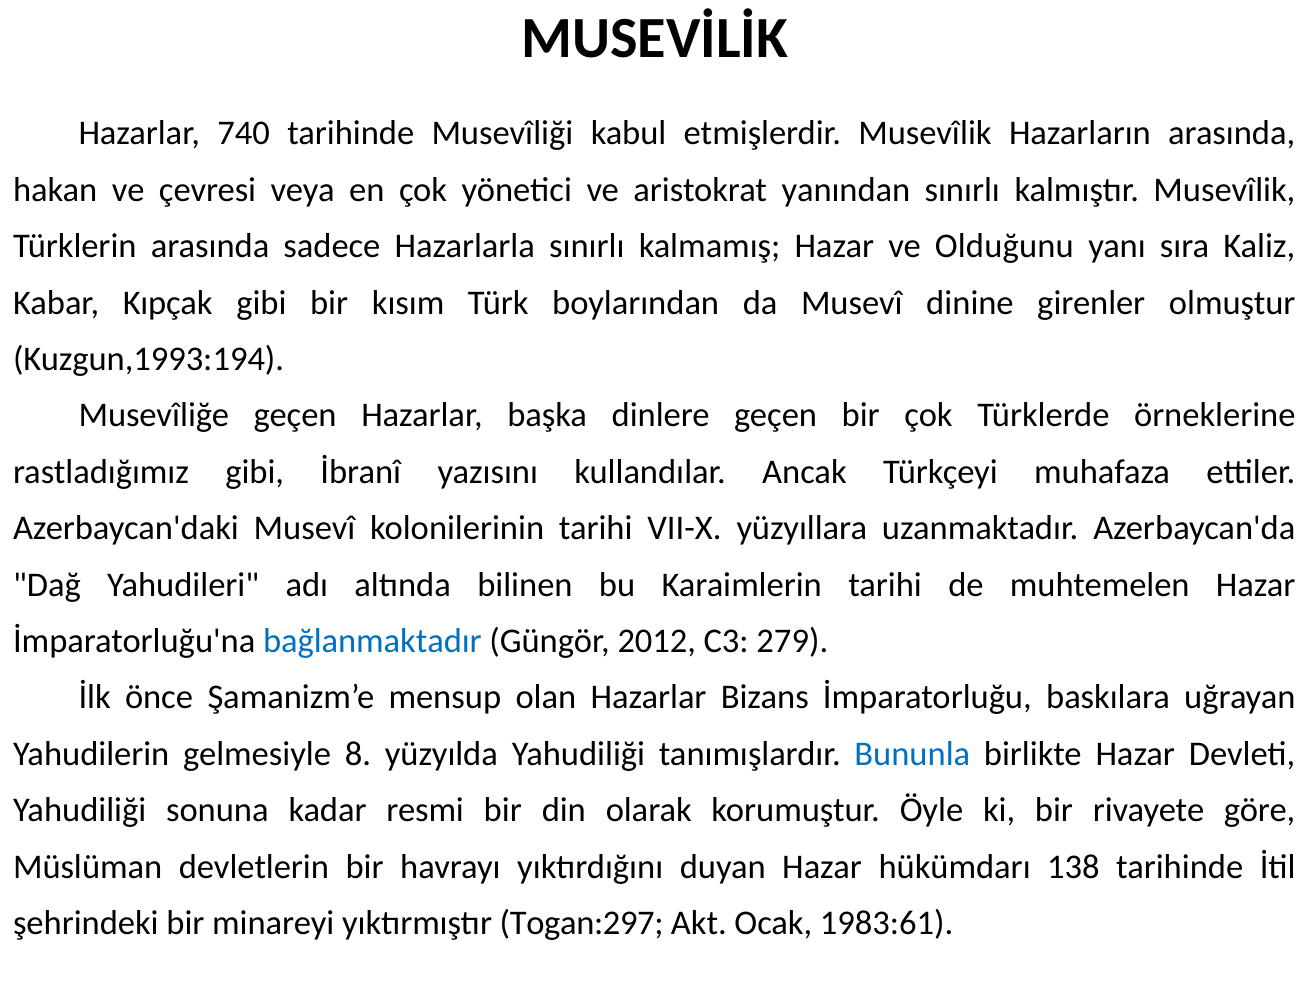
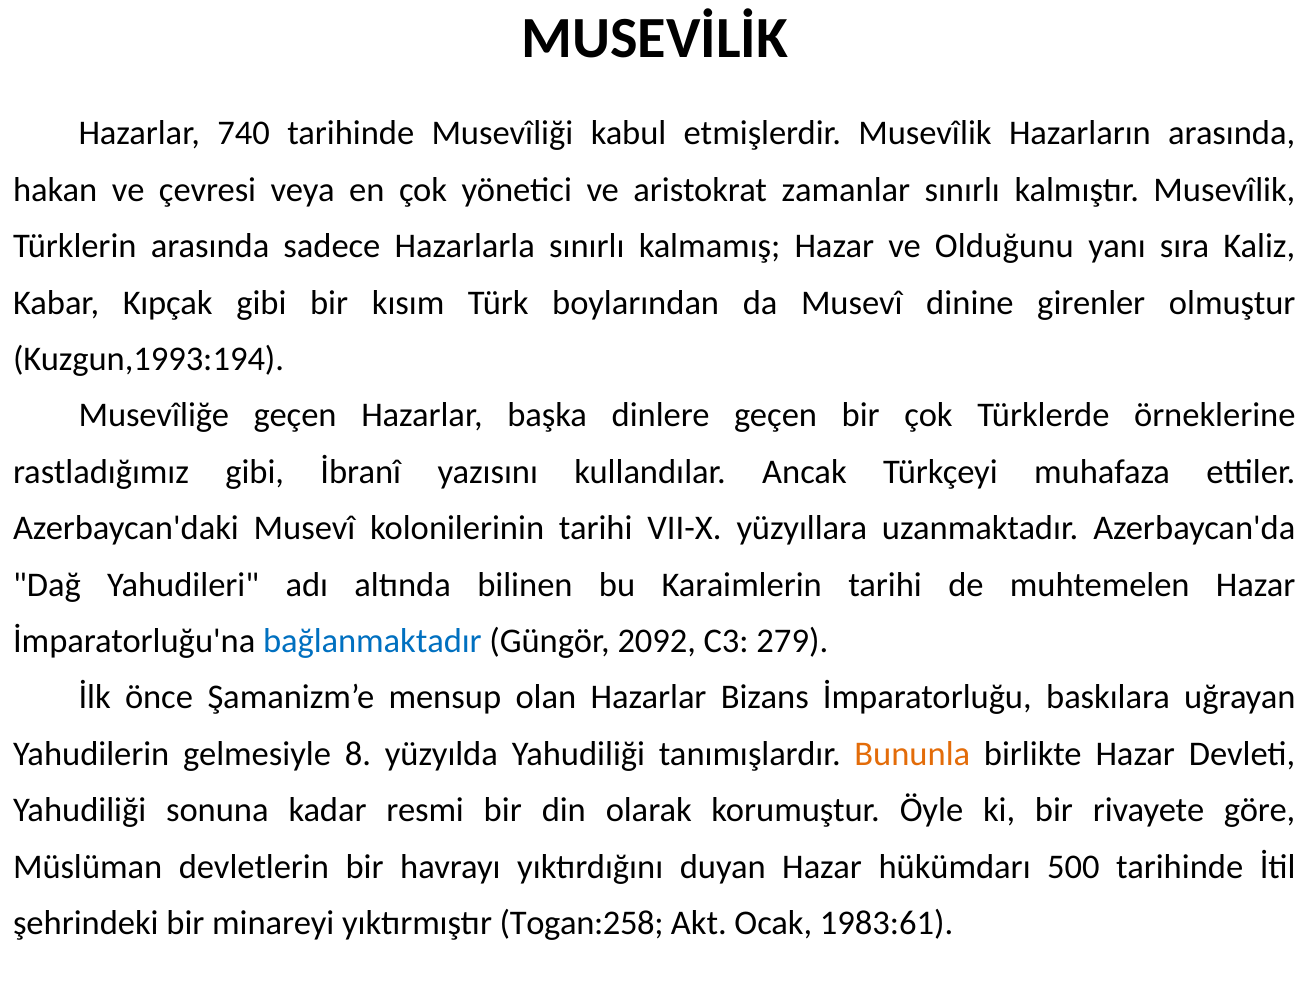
yanından: yanından -> zamanlar
2012: 2012 -> 2092
Bununla colour: blue -> orange
138: 138 -> 500
Togan:297: Togan:297 -> Togan:258
